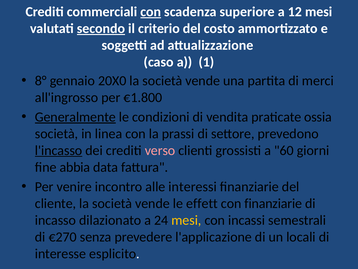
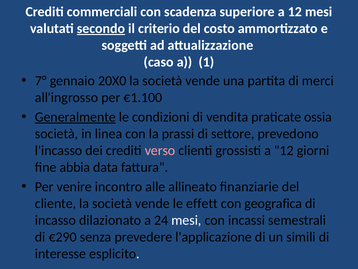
con at (151, 12) underline: present -> none
8°: 8° -> 7°
€1.800: €1.800 -> €1.100
l'incasso underline: present -> none
grossisti a 60: 60 -> 12
interessi: interessi -> allineato
con finanziarie: finanziarie -> geografica
mesi at (186, 220) colour: yellow -> white
€270: €270 -> €290
locali: locali -> simili
